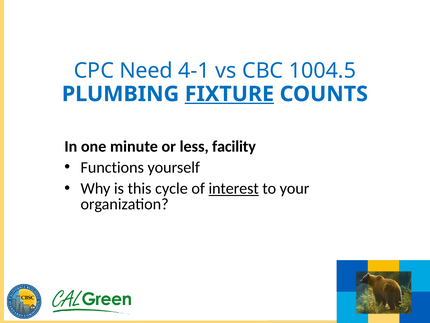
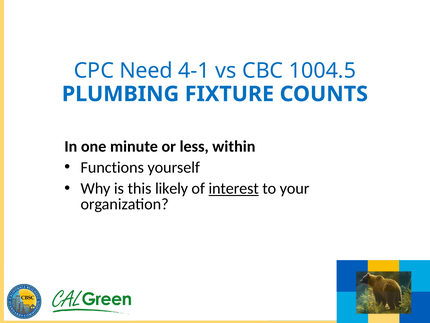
FIXTURE underline: present -> none
facility: facility -> within
cycle: cycle -> likely
